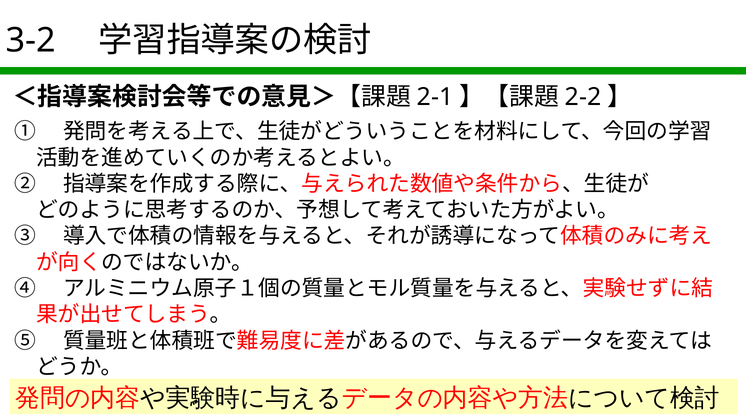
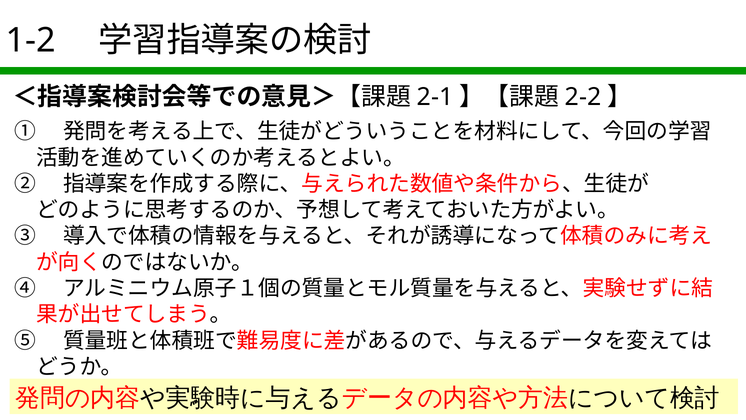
3-2: 3-2 -> 1-2
